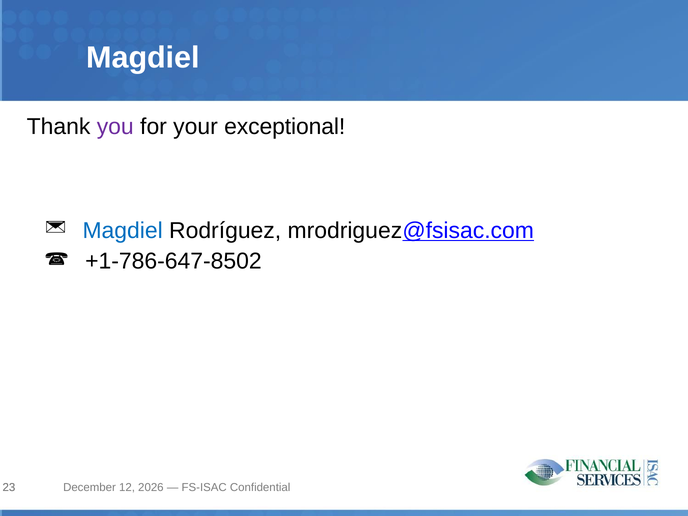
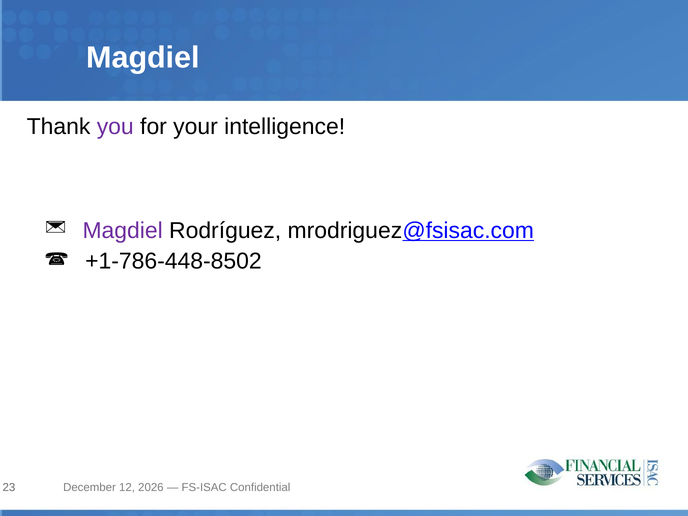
exceptional: exceptional -> intelligence
Magdiel at (123, 231) colour: blue -> purple
+1-786-647-8502: +1-786-647-8502 -> +1-786-448-8502
